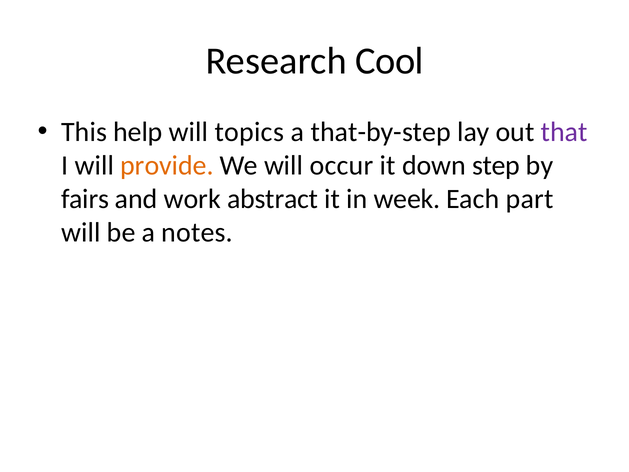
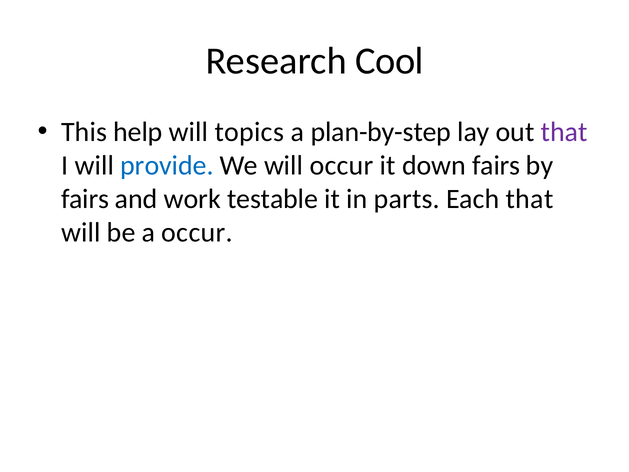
that-by-step: that-by-step -> plan-by-step
provide colour: orange -> blue
down step: step -> fairs
abstract: abstract -> testable
week: week -> parts
Each part: part -> that
a notes: notes -> occur
